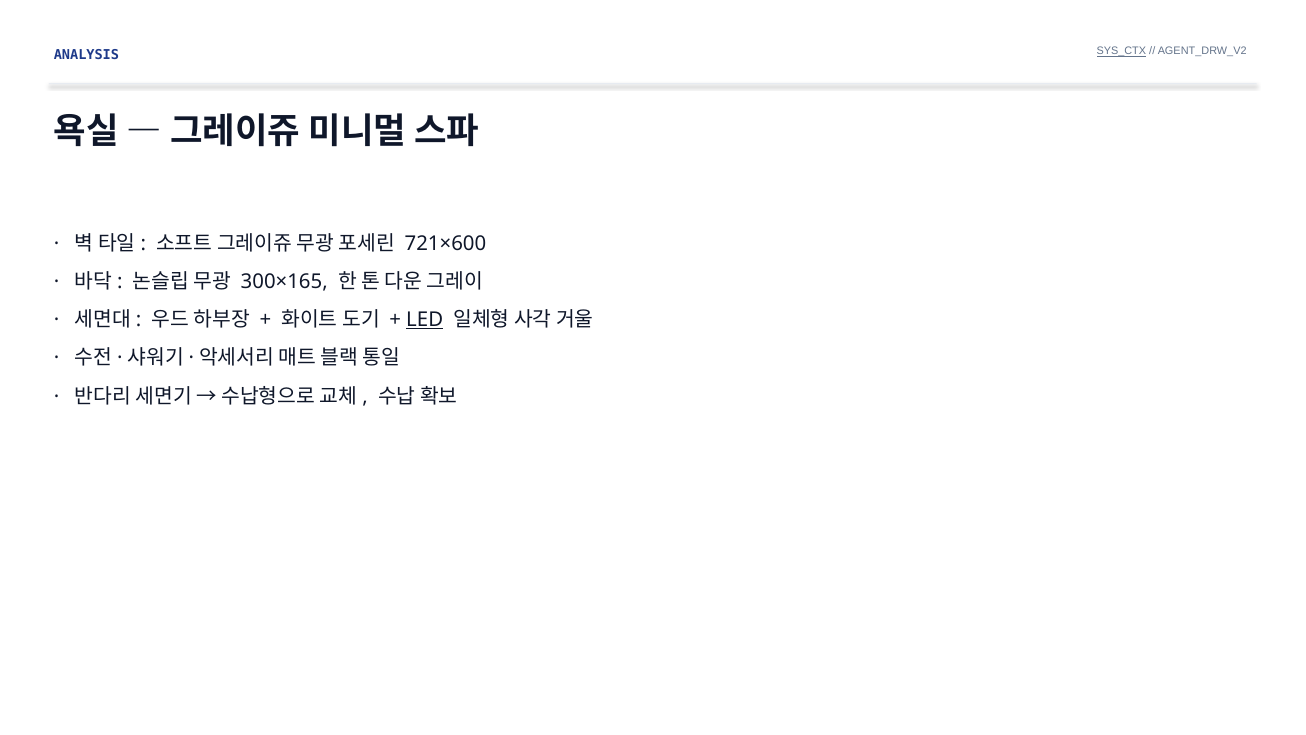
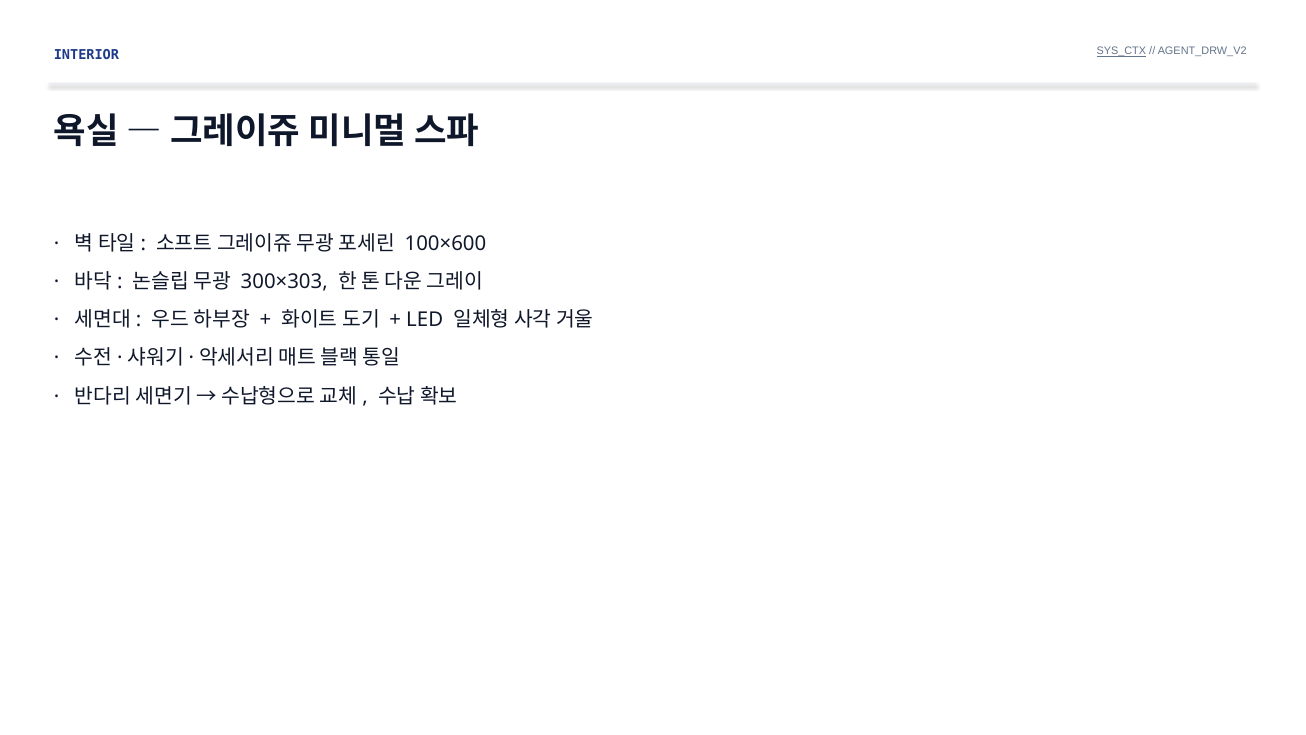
ANALYSIS: ANALYSIS -> INTERIOR
721×600: 721×600 -> 100×600
300×165: 300×165 -> 300×303
LED underline: present -> none
